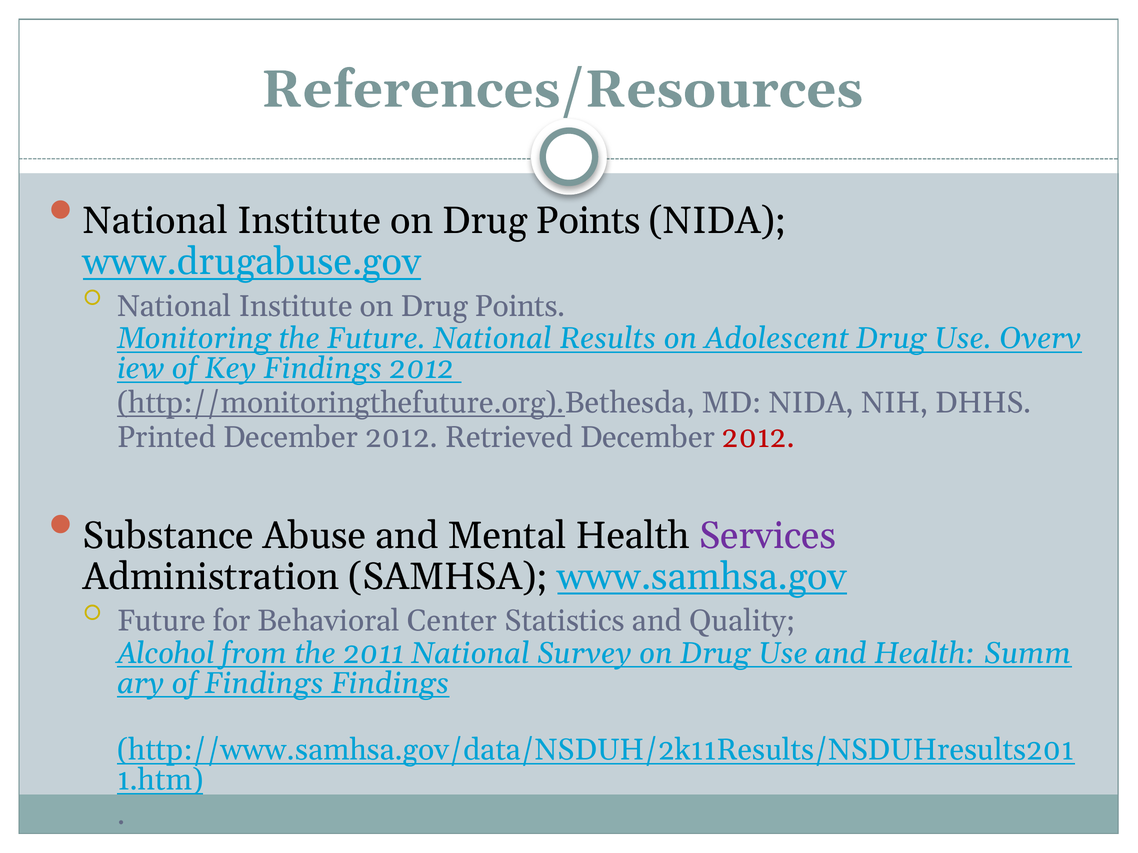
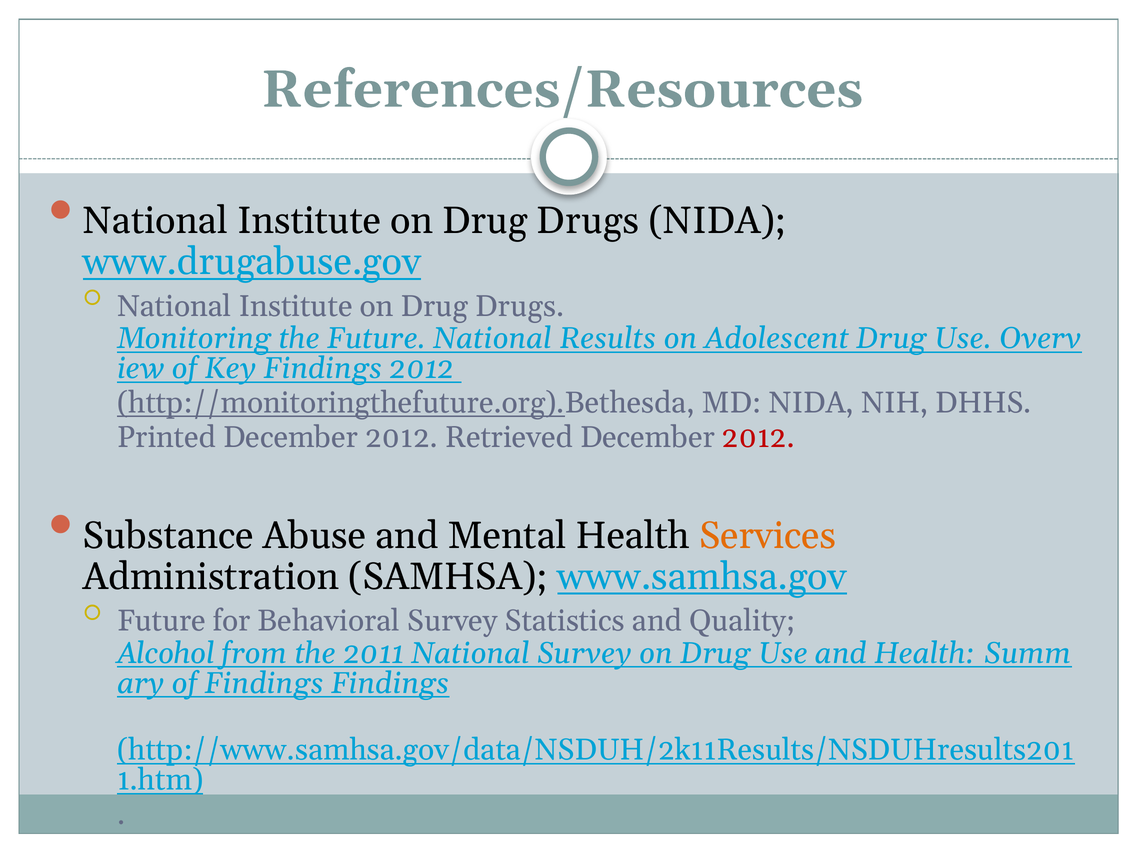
Points at (588, 221): Points -> Drugs
Points at (520, 306): Points -> Drugs
Services colour: purple -> orange
Behavioral Center: Center -> Survey
